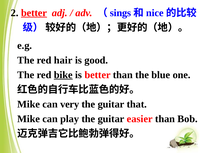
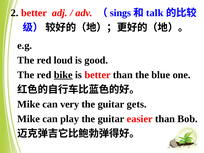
better at (34, 13) underline: present -> none
nice: nice -> talk
hair: hair -> loud
that: that -> gets
